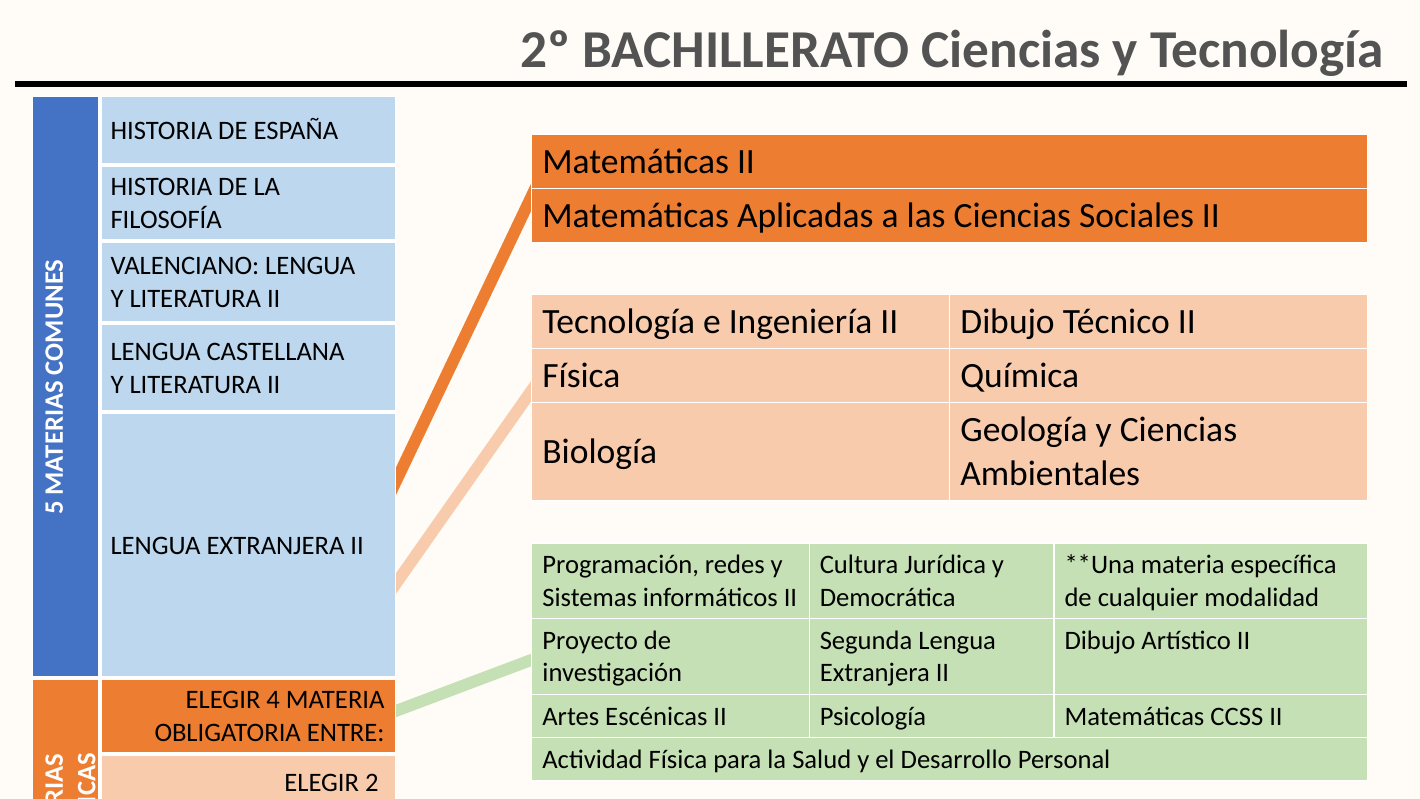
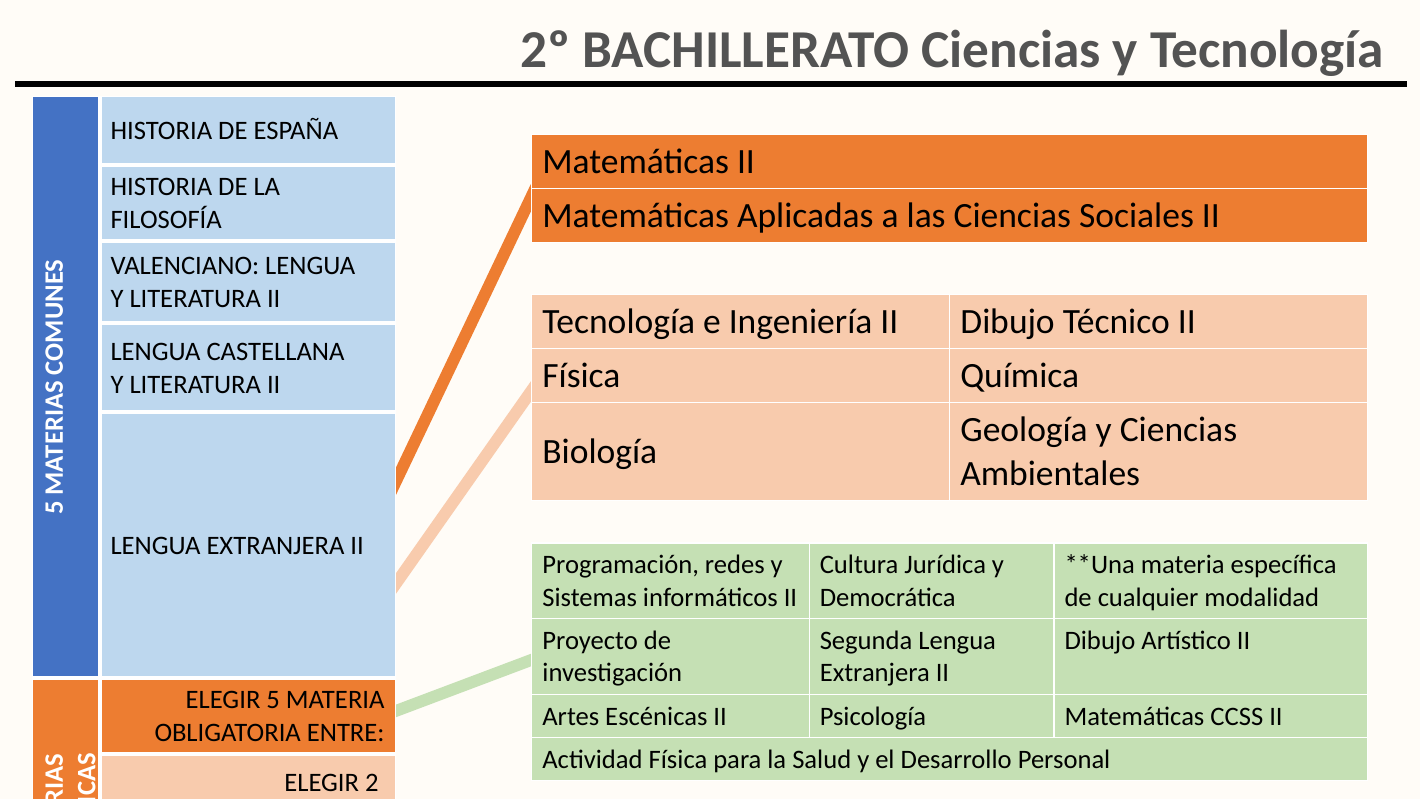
ELEGIR 4: 4 -> 5
